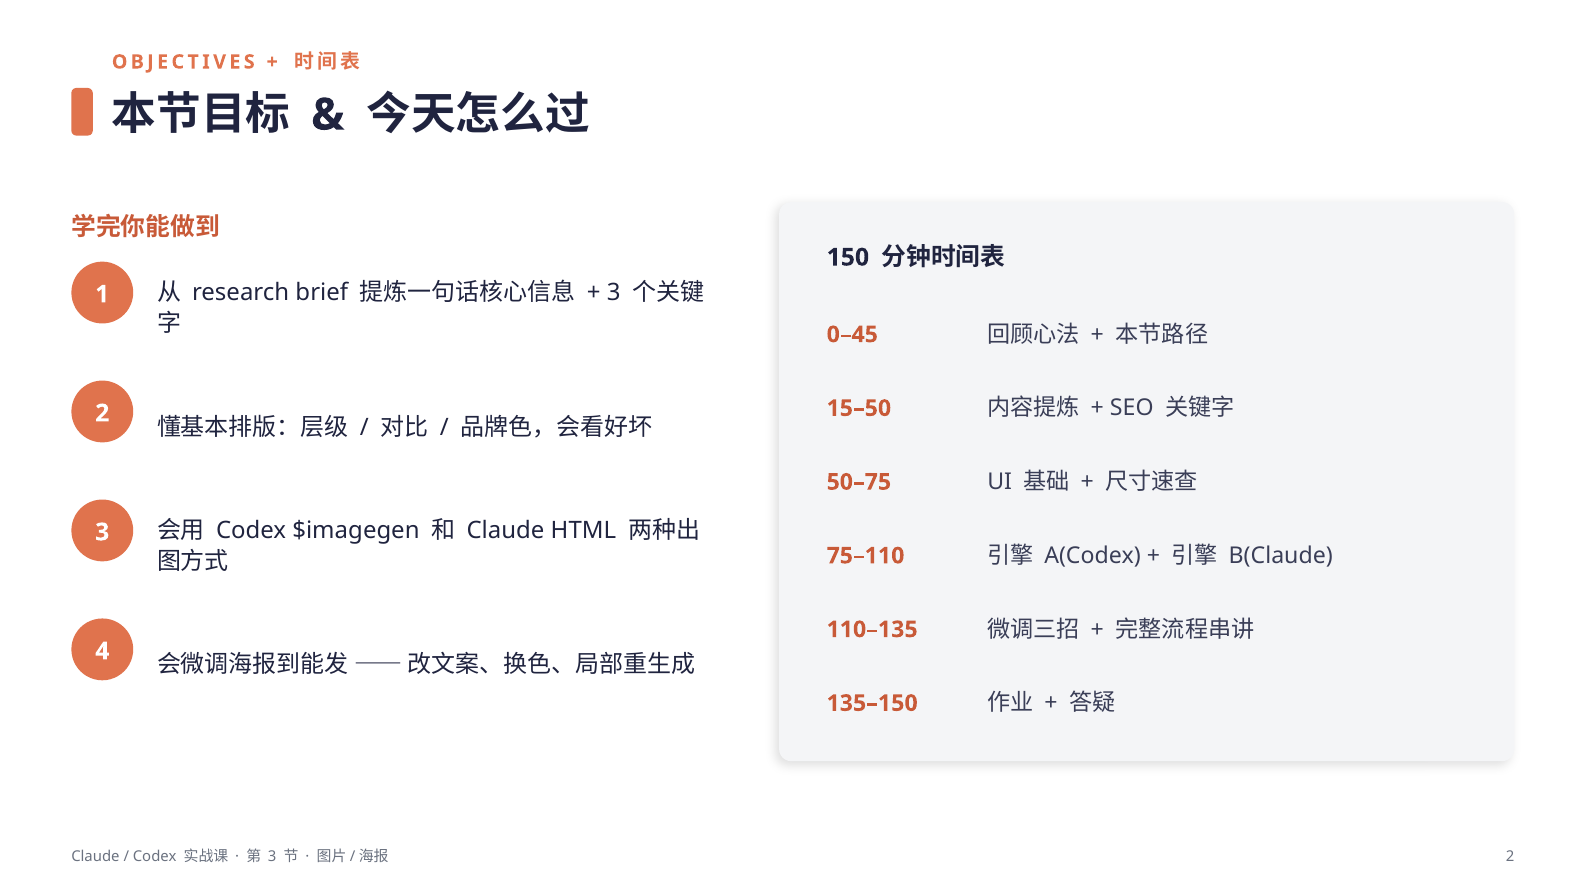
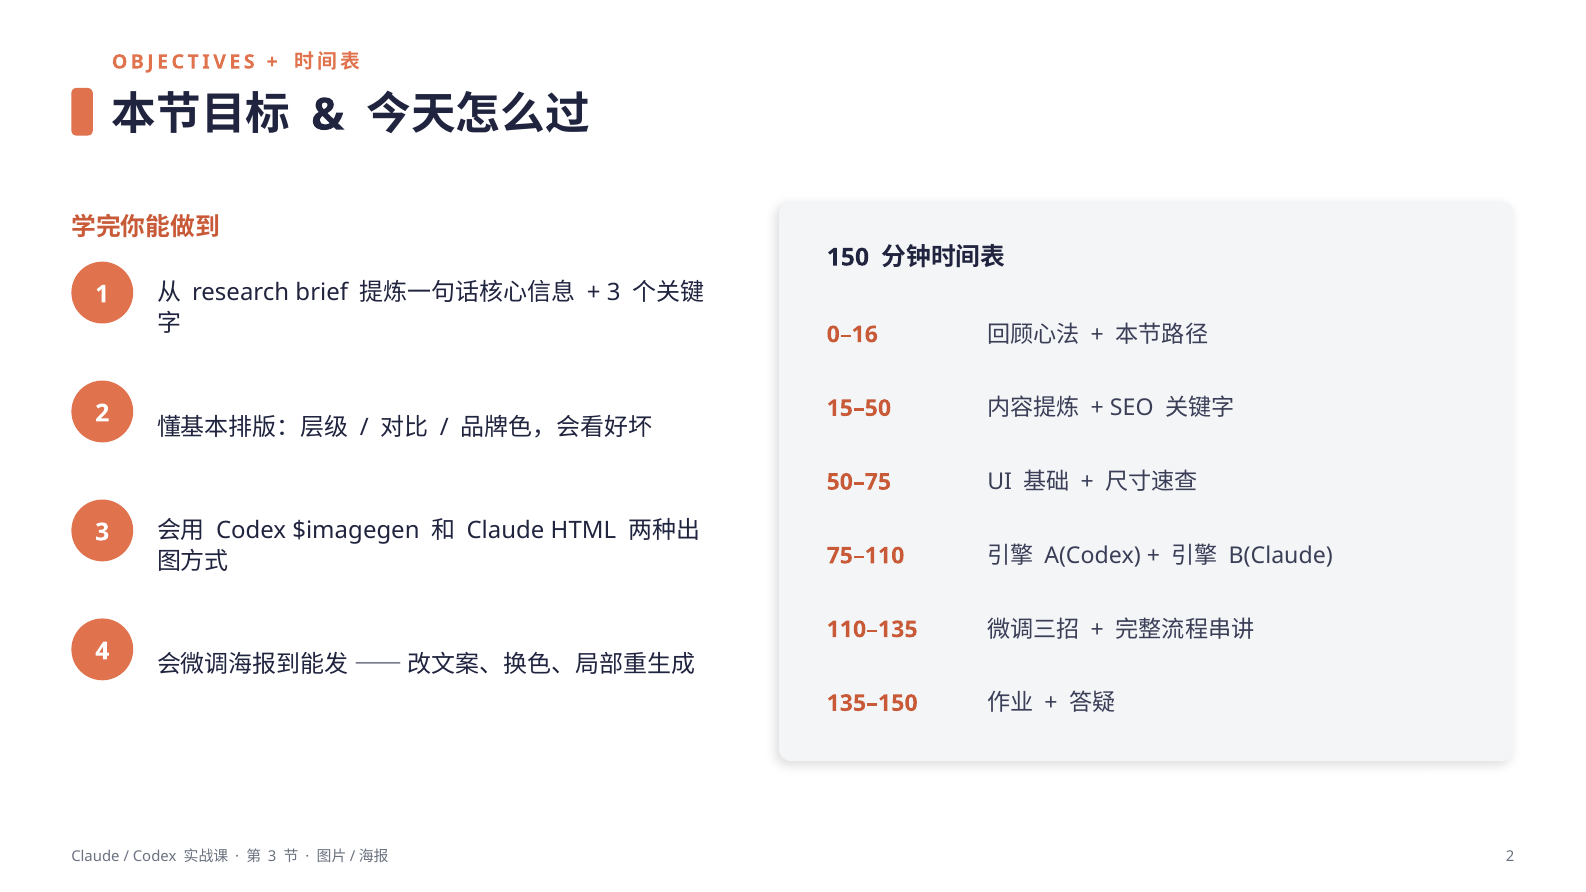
0–45: 0–45 -> 0–16
